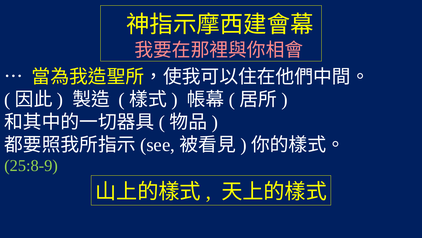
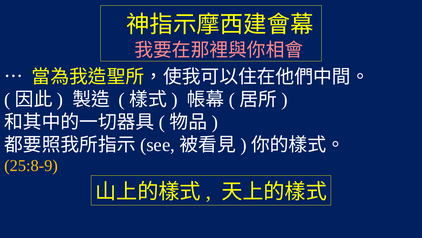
25:8-9 colour: light green -> yellow
